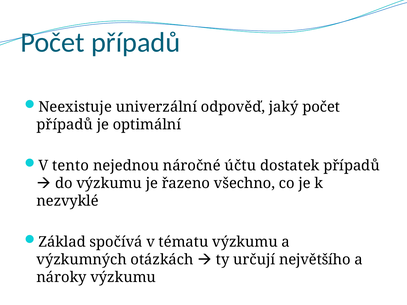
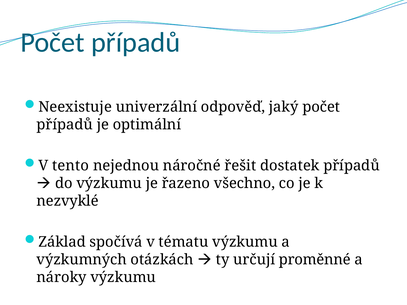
účtu: účtu -> řešit
největšího: největšího -> proměnné
